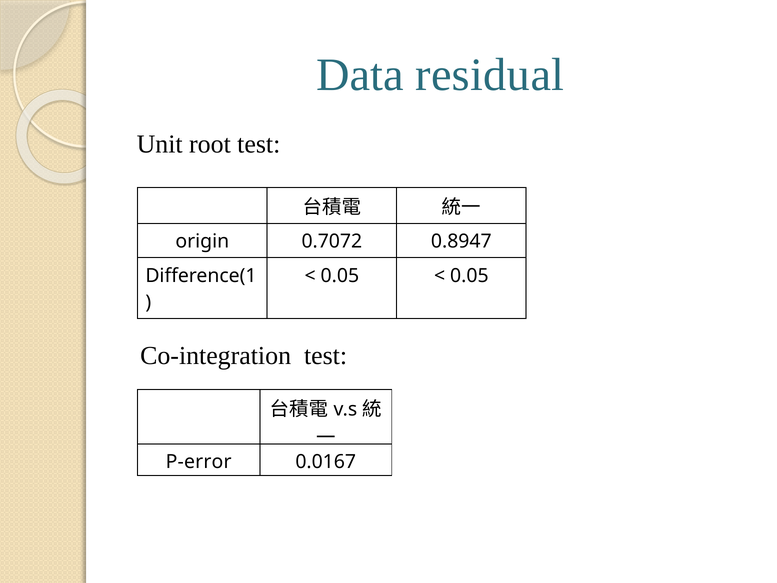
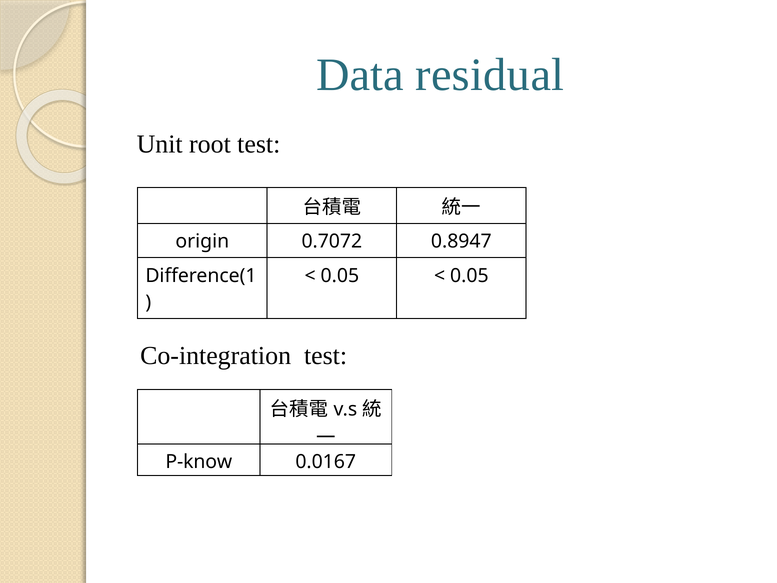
P-error: P-error -> P-know
